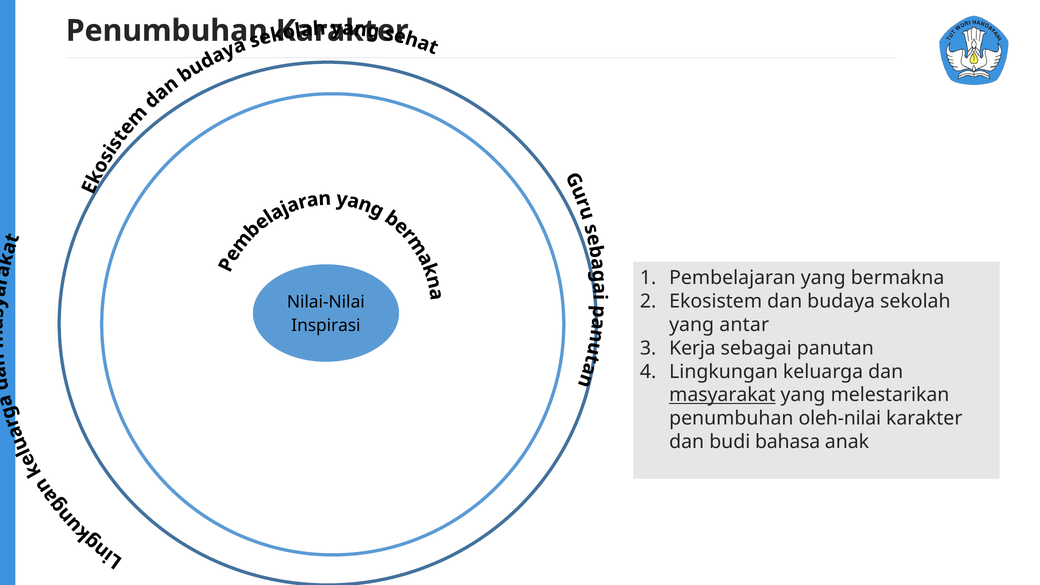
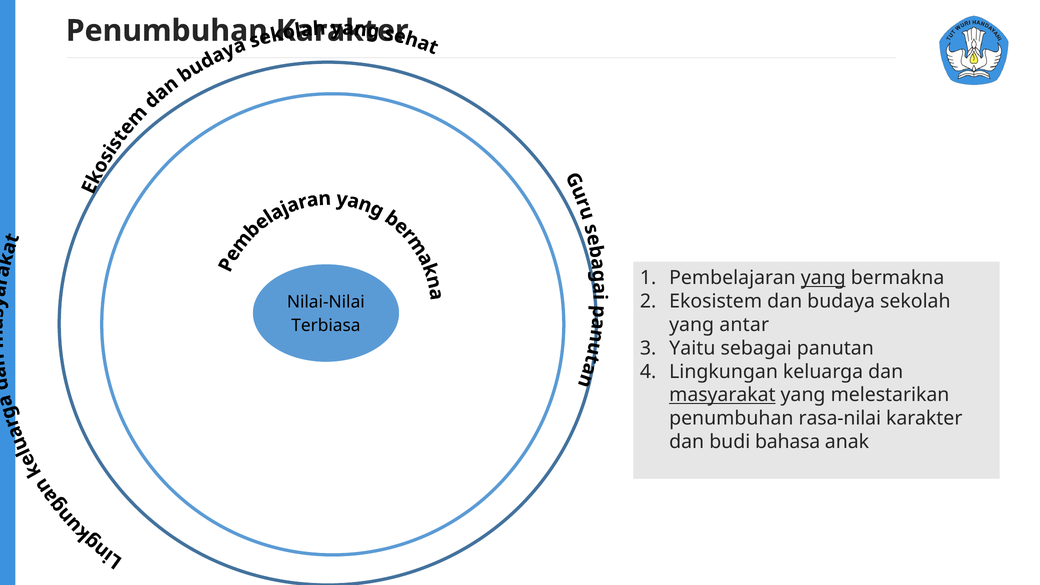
yang at (823, 278) underline: none -> present
Inspirasi: Inspirasi -> Terbiasa
Kerja: Kerja -> Yaitu
oleh-nilai: oleh-nilai -> rasa-nilai
